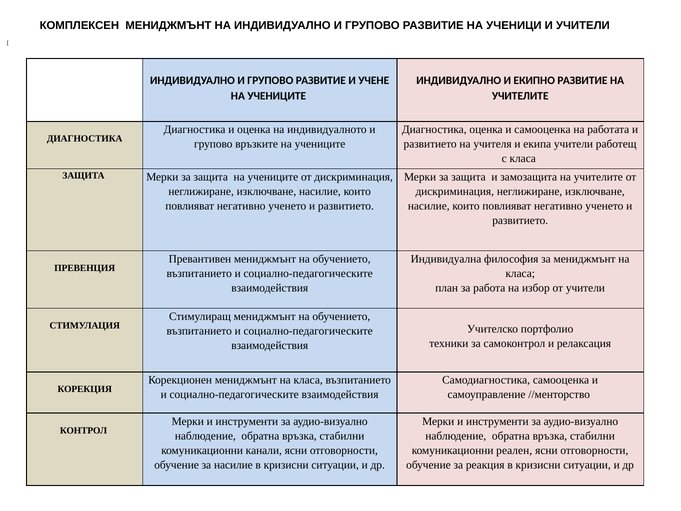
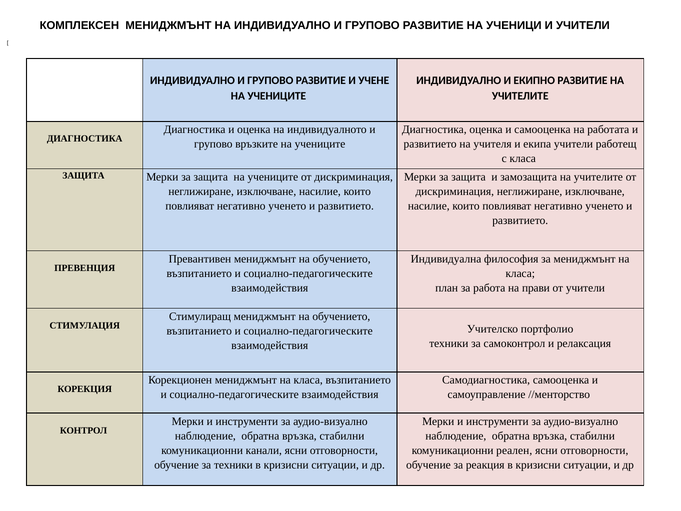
избор: избор -> прави
за насилие: насилие -> техники
